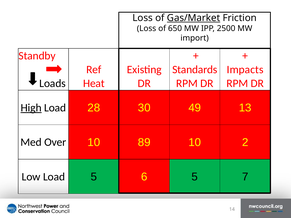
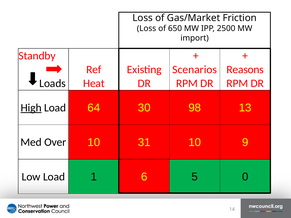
Gas/Market underline: present -> none
Standards: Standards -> Scenarios
Impacts: Impacts -> Reasons
28: 28 -> 64
49: 49 -> 98
89: 89 -> 31
2: 2 -> 9
Load 5: 5 -> 1
7: 7 -> 0
